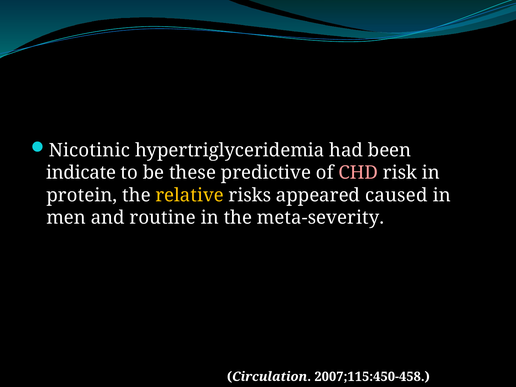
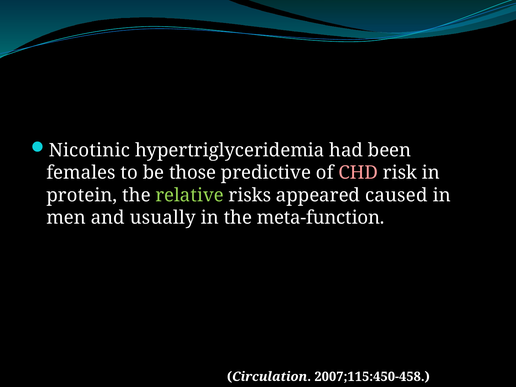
indicate: indicate -> females
these: these -> those
relative colour: yellow -> light green
routine: routine -> usually
meta-severity: meta-severity -> meta-function
